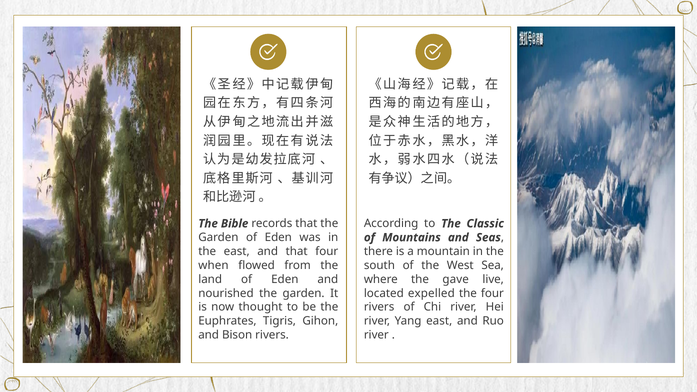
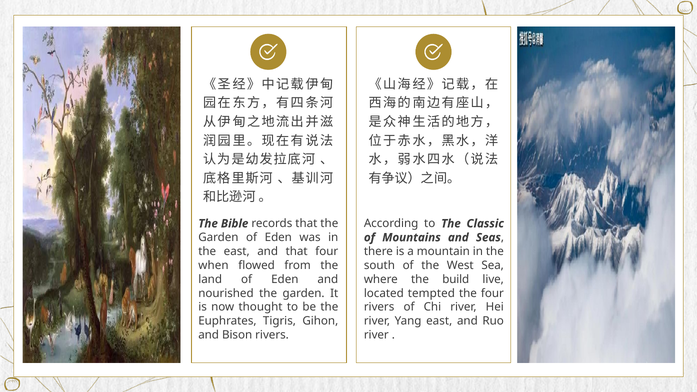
gave: gave -> build
expelled: expelled -> tempted
